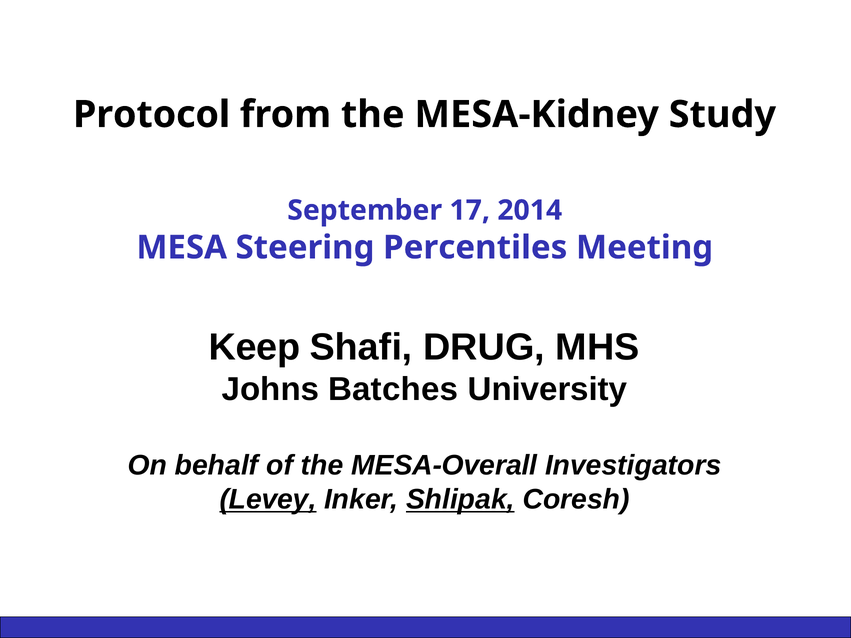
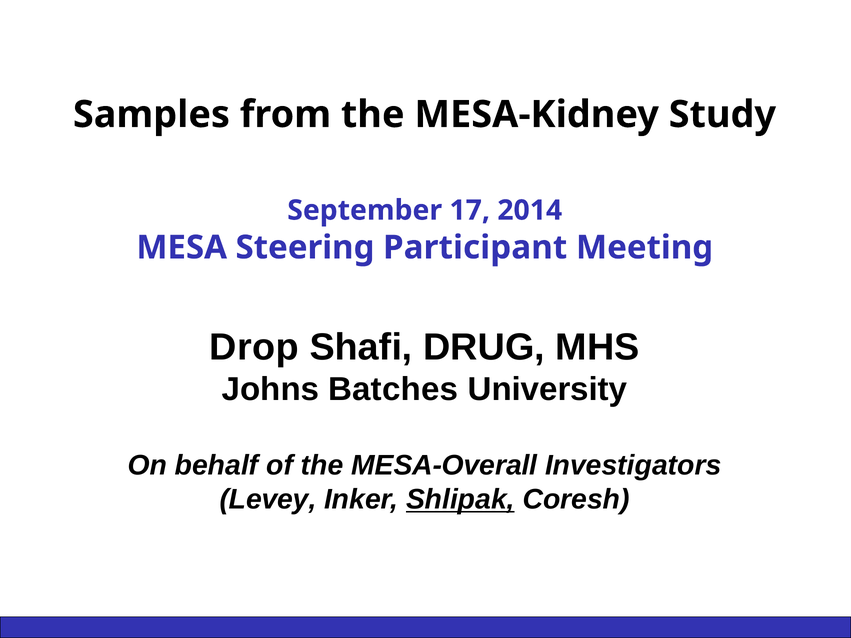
Protocol: Protocol -> Samples
Percentiles: Percentiles -> Participant
Keep: Keep -> Drop
Levey underline: present -> none
